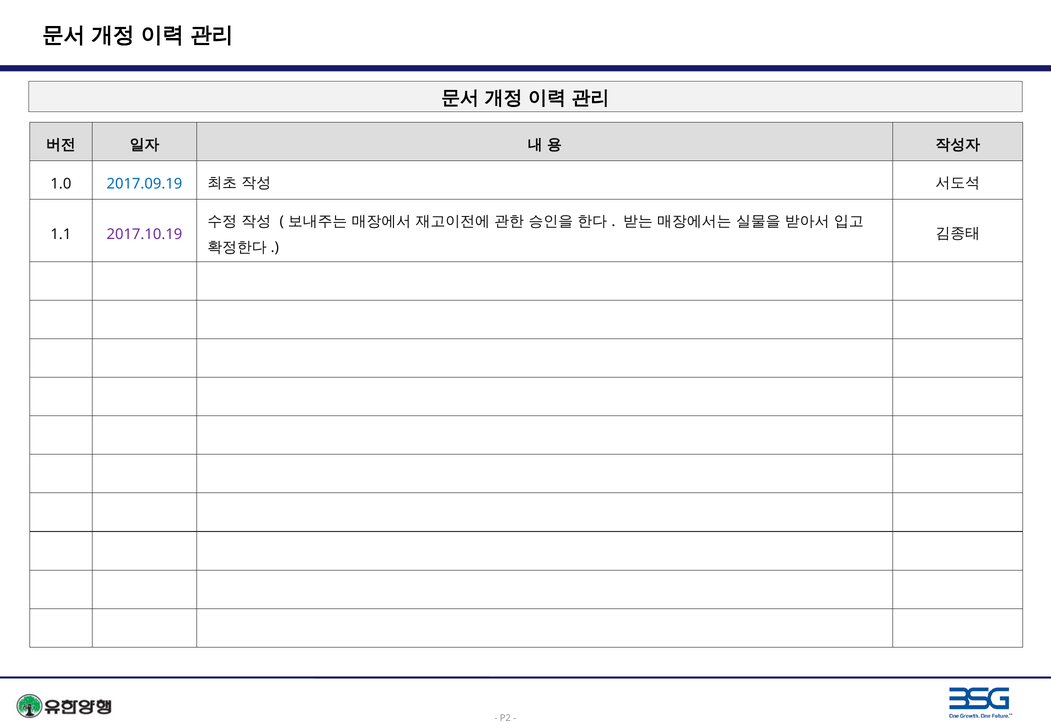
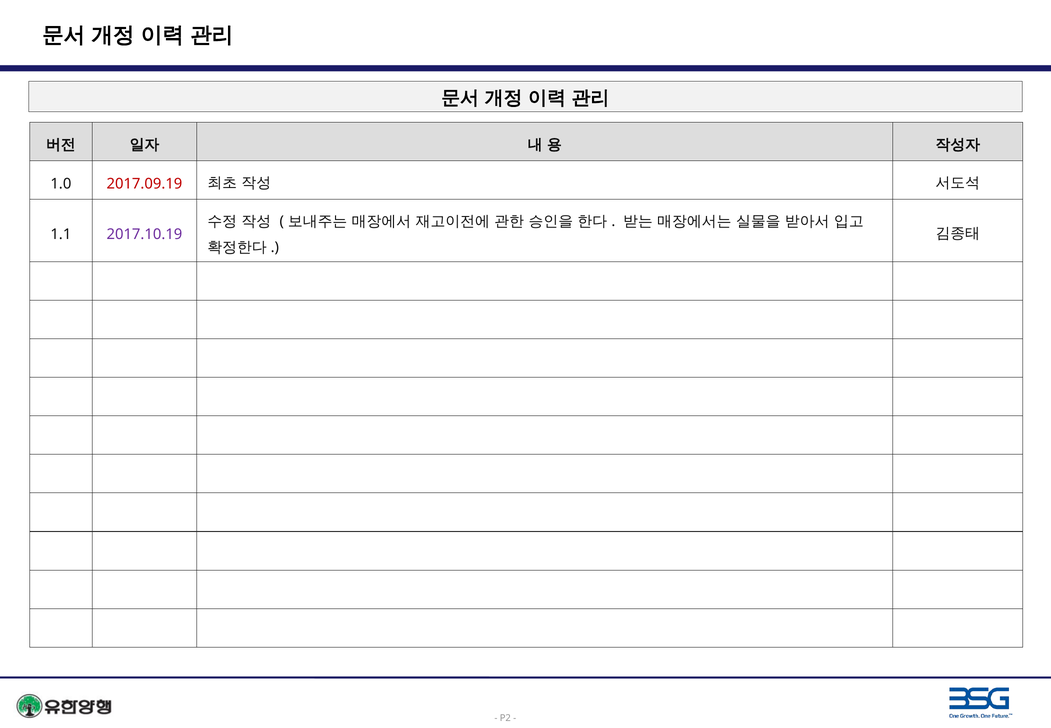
2017.09.19 colour: blue -> red
